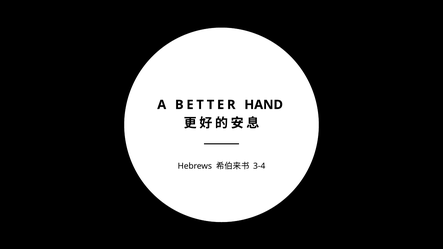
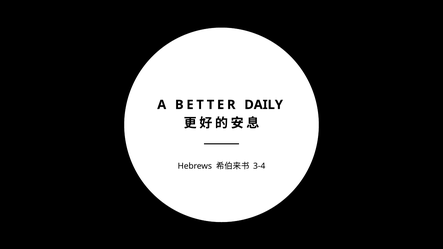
HAND: HAND -> DAILY
